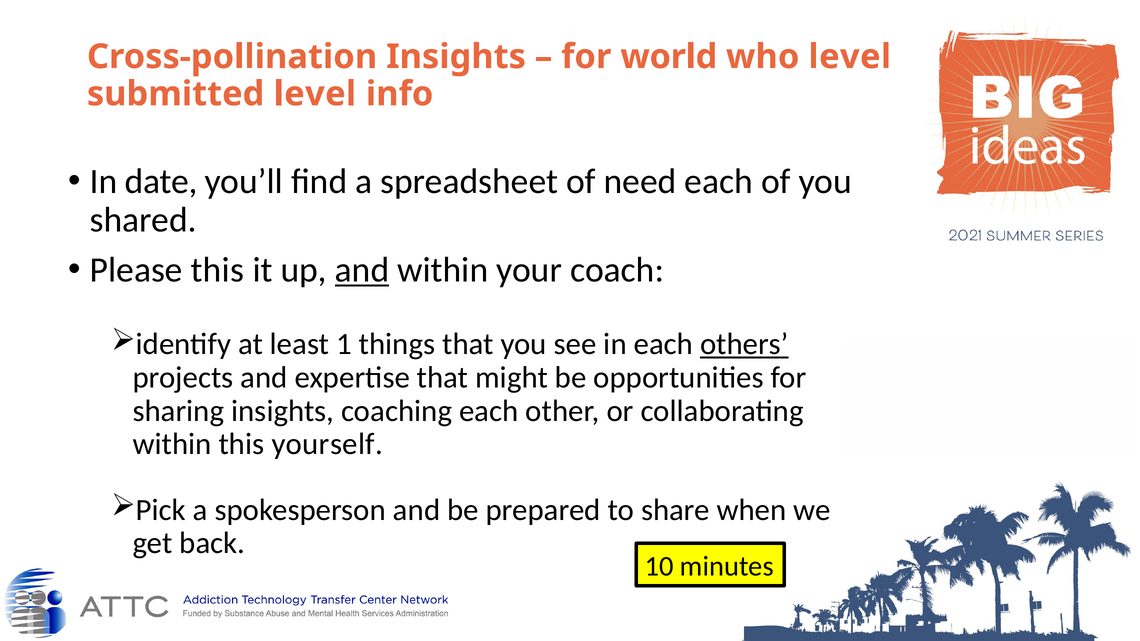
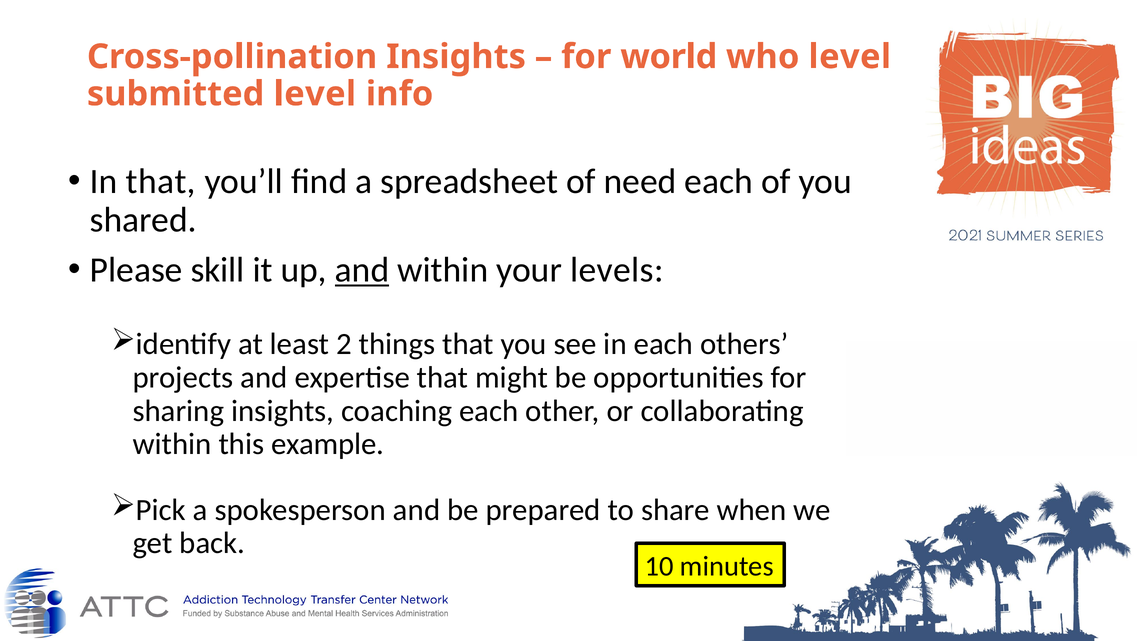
In date: date -> that
Please this: this -> skill
coach: coach -> levels
1: 1 -> 2
others underline: present -> none
yourself: yourself -> example
